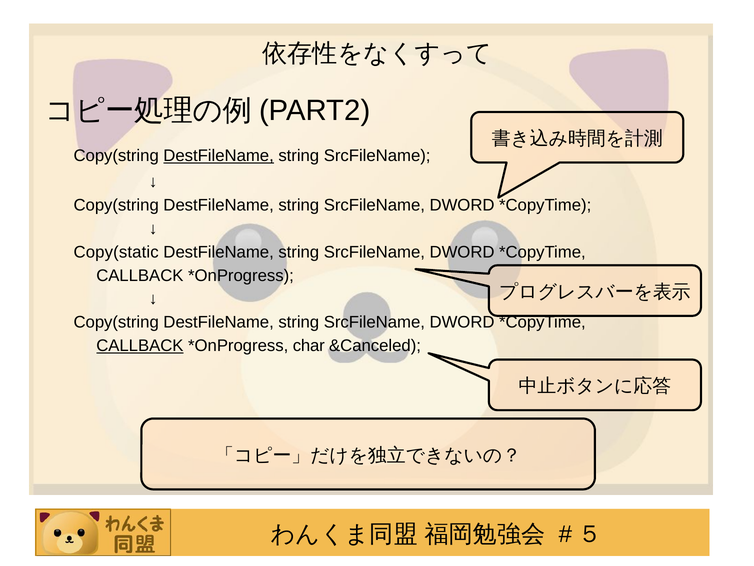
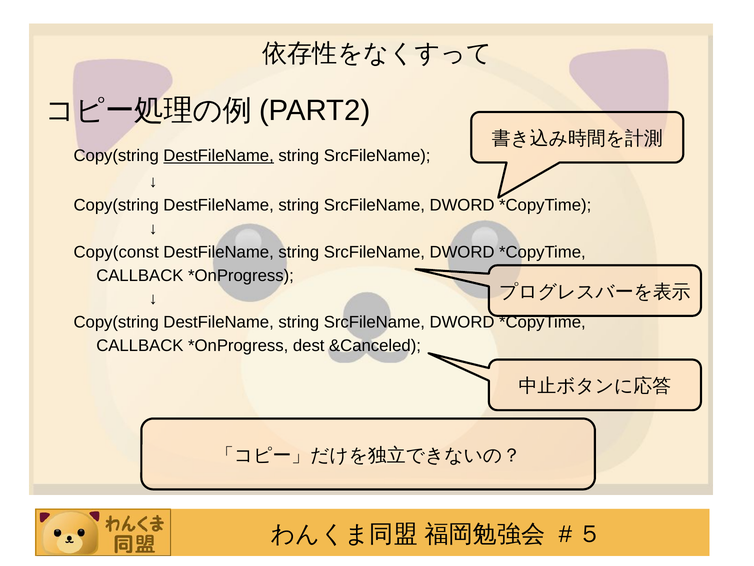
Copy(static: Copy(static -> Copy(const
CALLBACK at (140, 346) underline: present -> none
char: char -> dest
